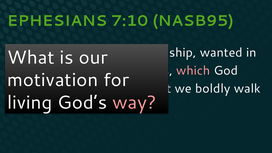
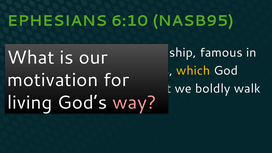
7:10: 7:10 -> 6:10
wanted: wanted -> famous
which colour: pink -> yellow
